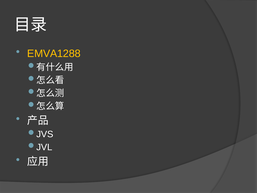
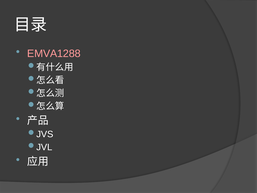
EMVA1288 colour: yellow -> pink
